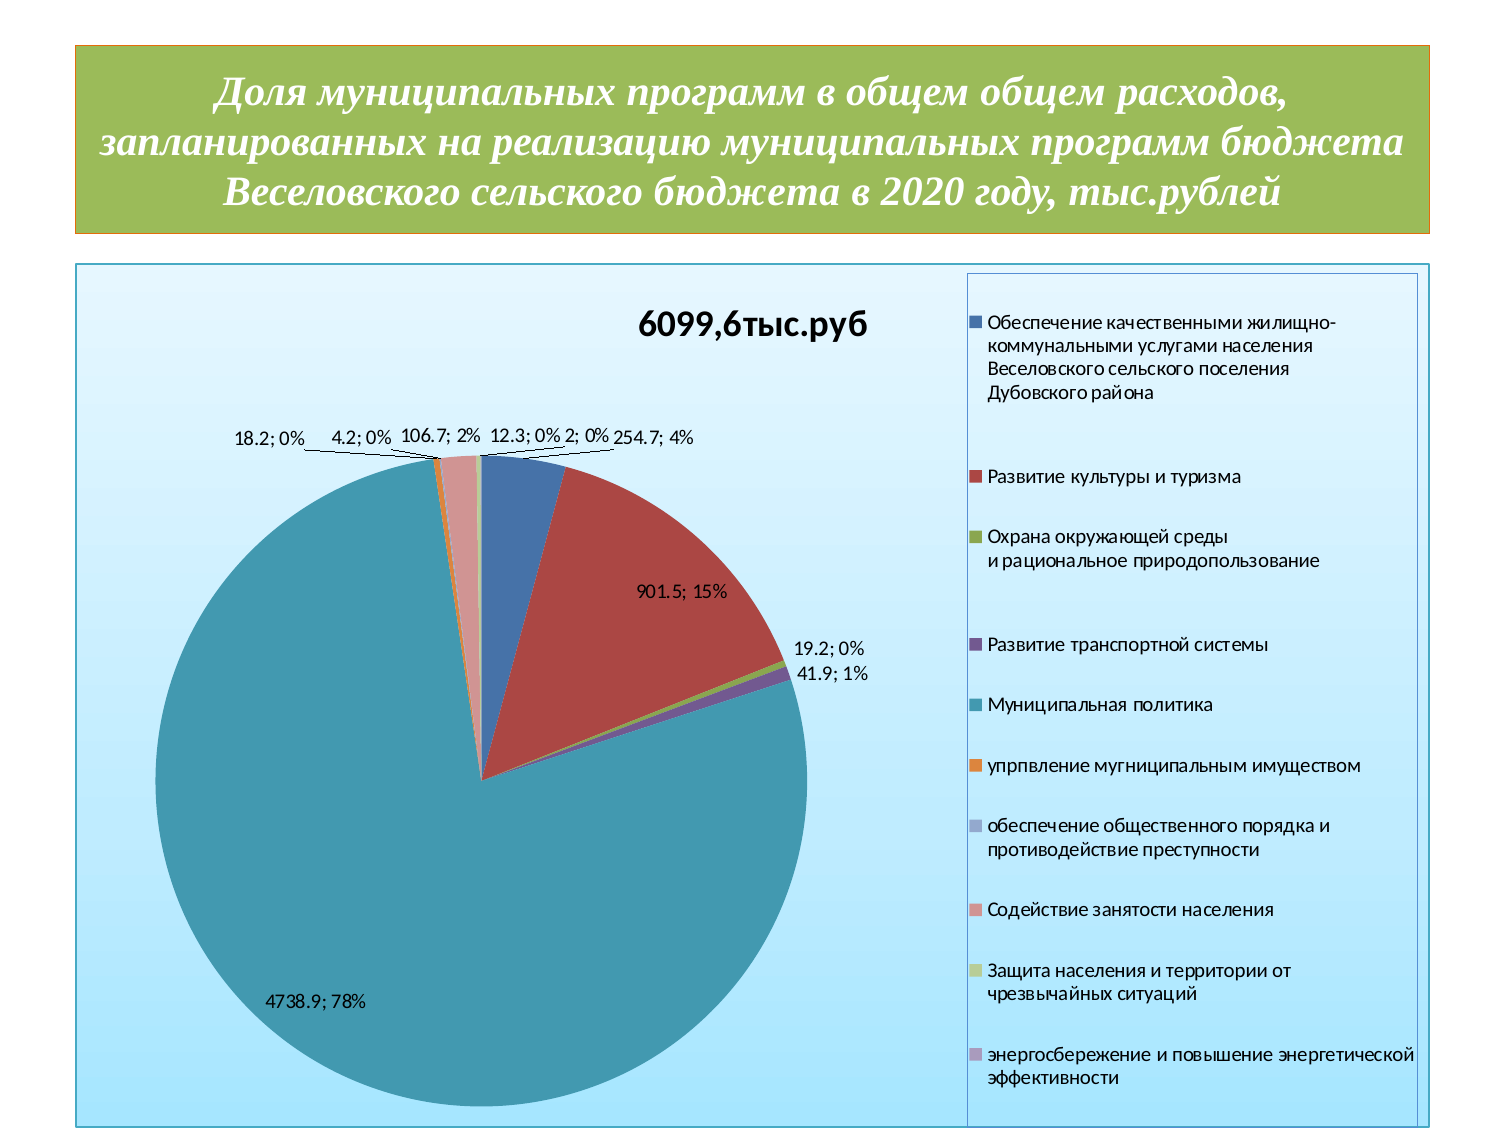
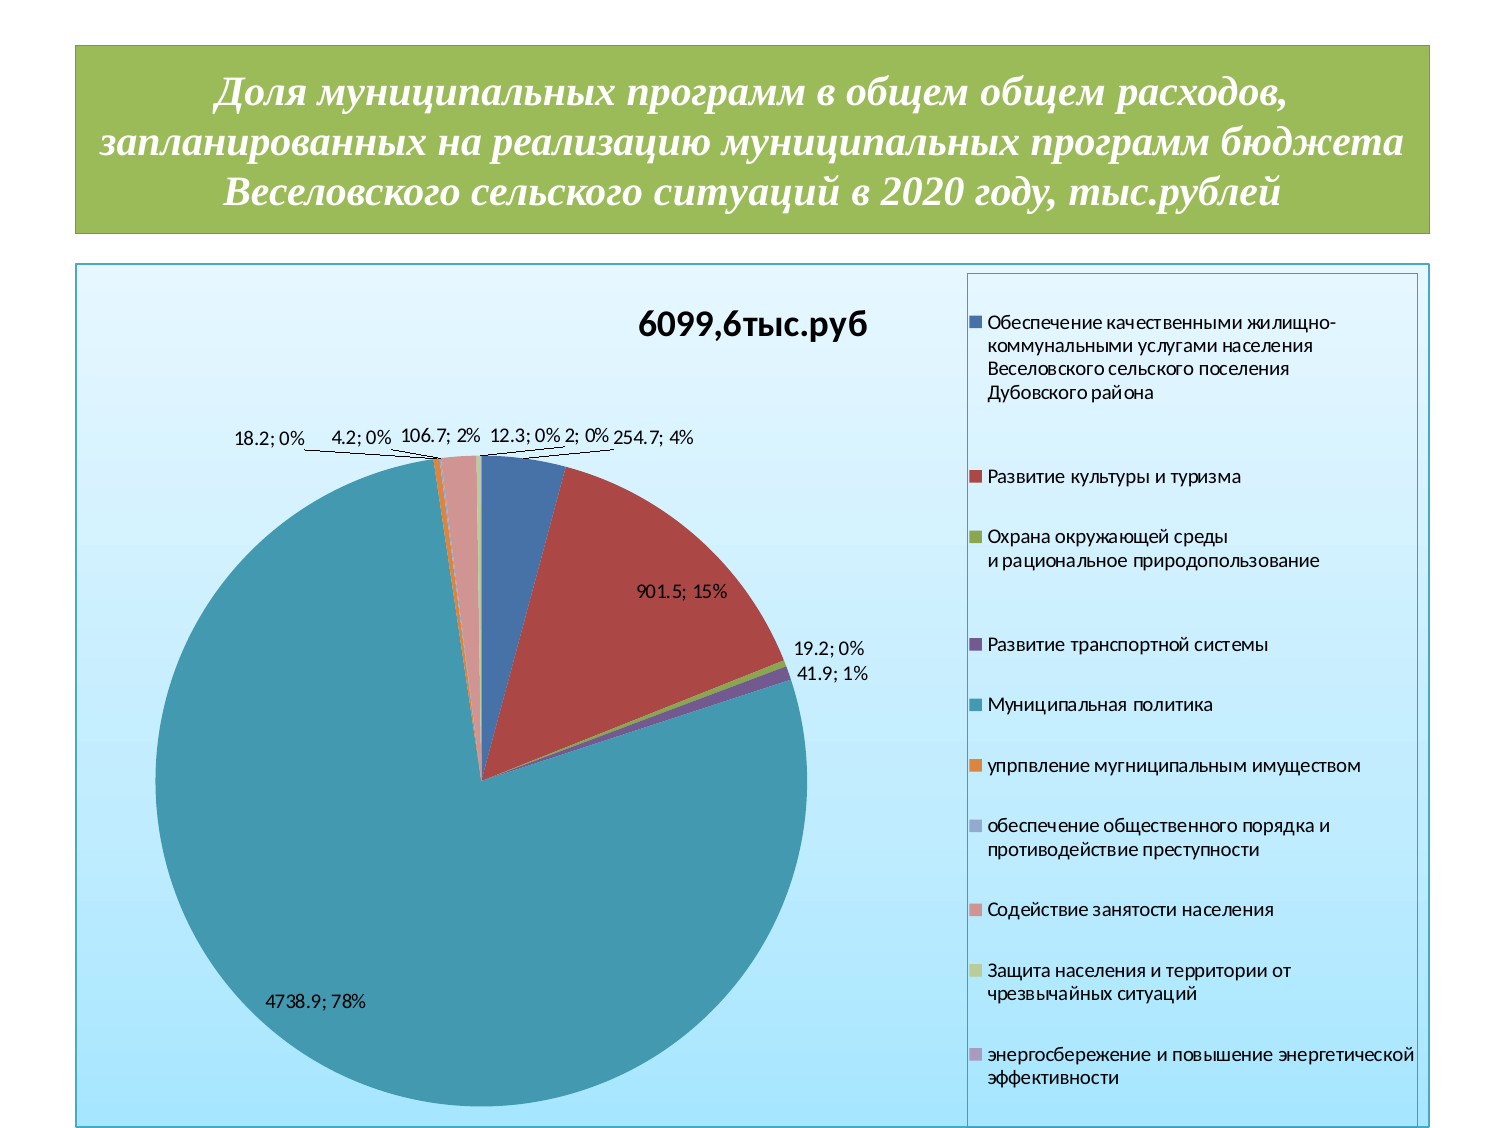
сельского бюджета: бюджета -> ситуаций
